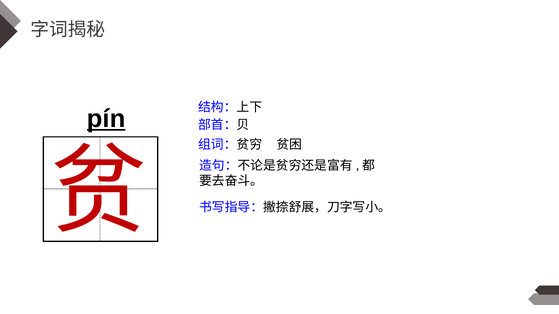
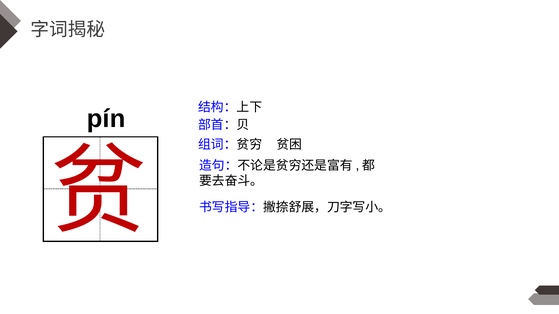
pín underline: present -> none
